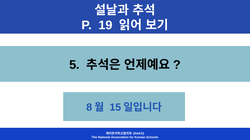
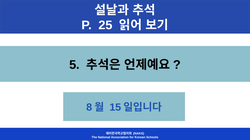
19: 19 -> 25
